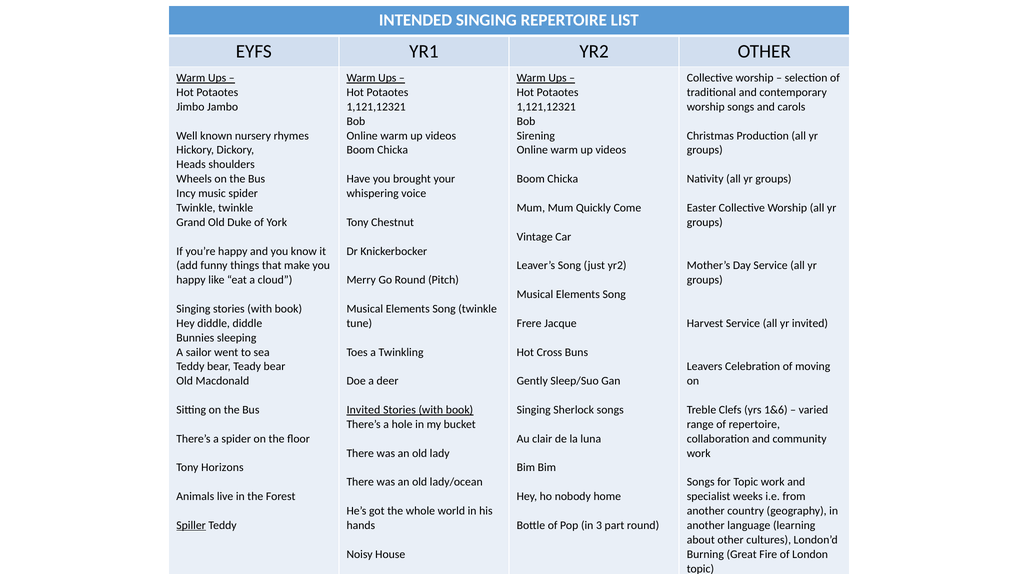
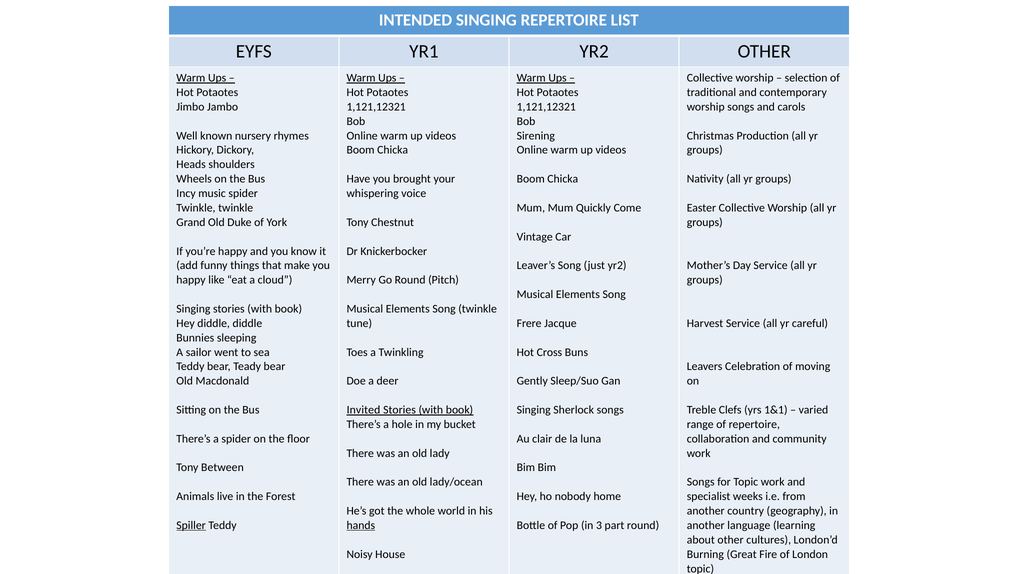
yr invited: invited -> careful
1&6: 1&6 -> 1&1
Horizons: Horizons -> Between
hands underline: none -> present
